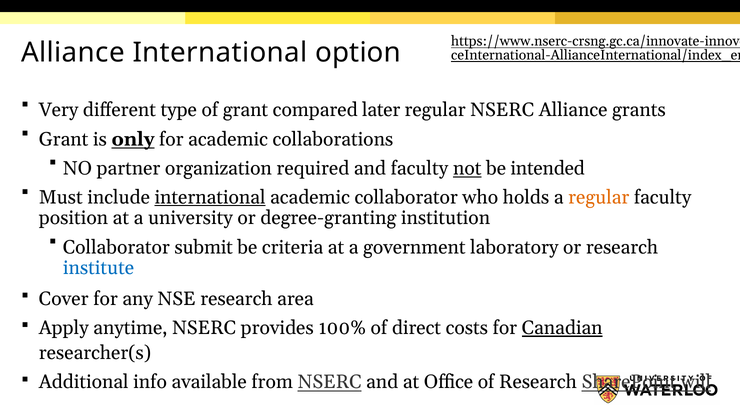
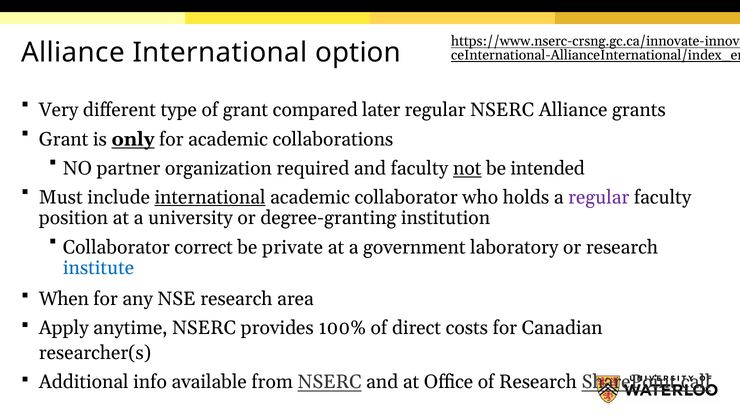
regular at (599, 197) colour: orange -> purple
submit: submit -> correct
criteria: criteria -> private
Cover: Cover -> When
Canadian underline: present -> none
will: will -> call
